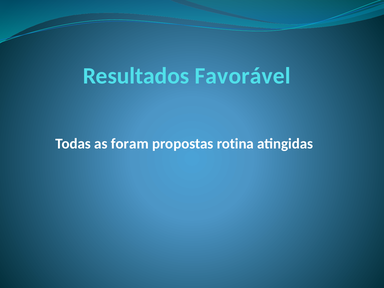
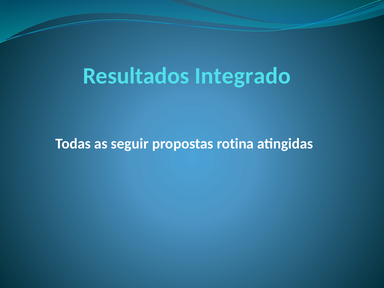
Favorável: Favorável -> Integrado
foram: foram -> seguir
